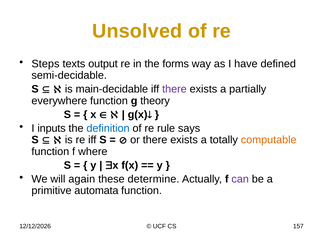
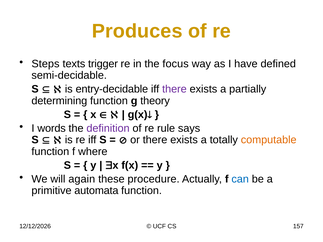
Unsolved: Unsolved -> Produces
output: output -> trigger
forms: forms -> focus
main-decidable: main-decidable -> entry-decidable
everywhere: everywhere -> determining
inputs: inputs -> words
definition colour: blue -> purple
determine: determine -> procedure
can colour: purple -> blue
